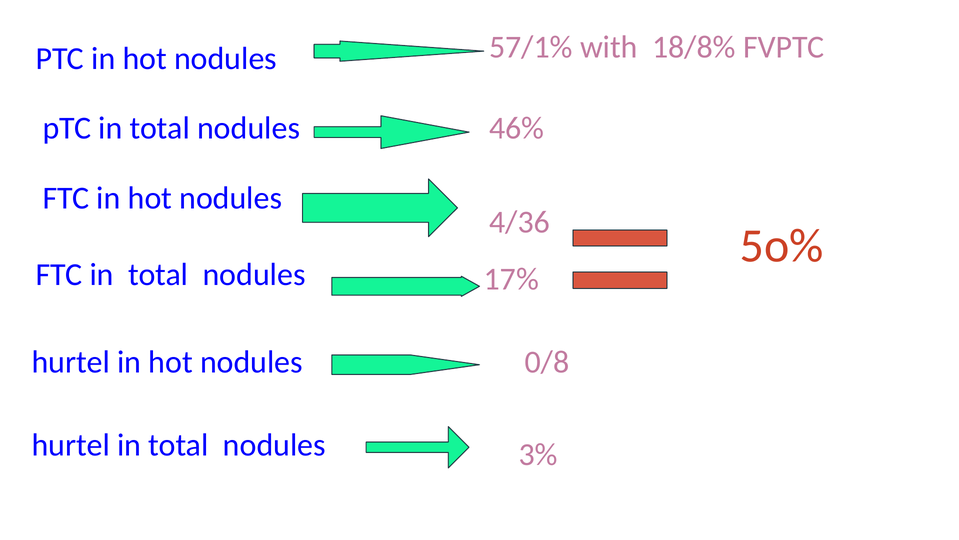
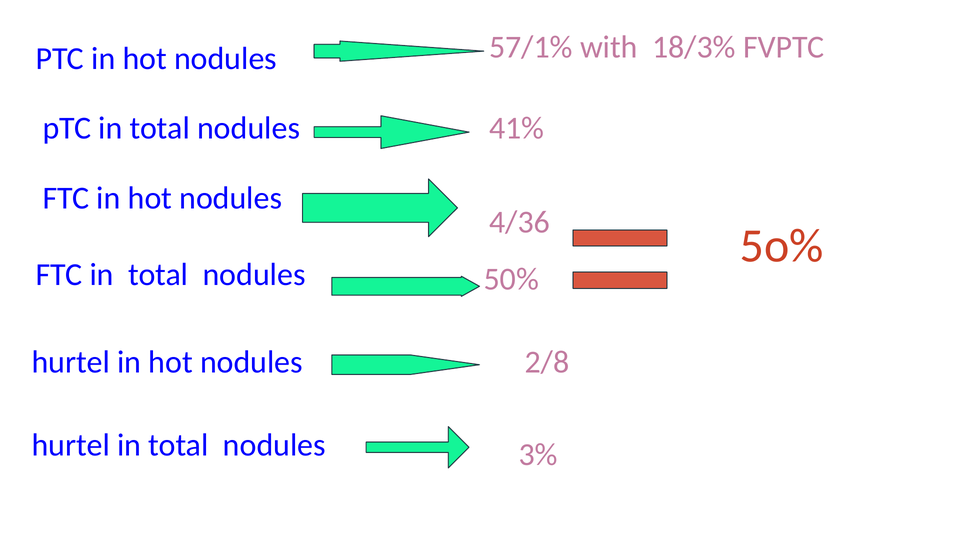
18/8%: 18/8% -> 18/3%
46%: 46% -> 41%
17%: 17% -> 50%
0/8: 0/8 -> 2/8
